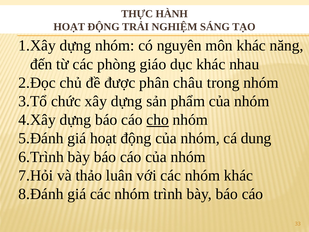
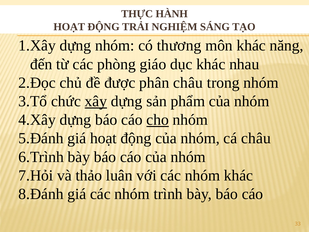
nguyên: nguyên -> thương
xây underline: none -> present
cá dung: dung -> châu
